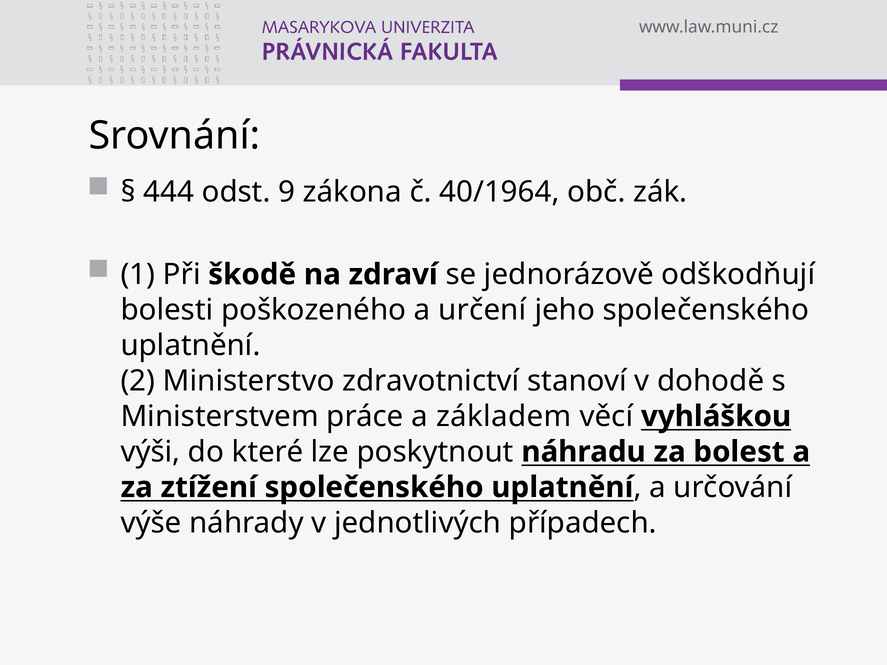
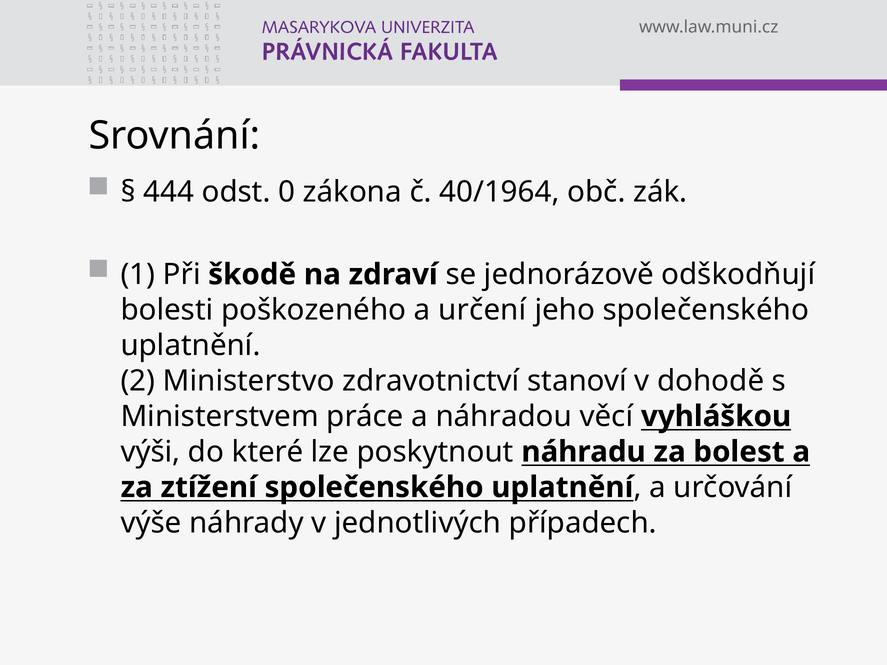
9: 9 -> 0
základem: základem -> náhradou
